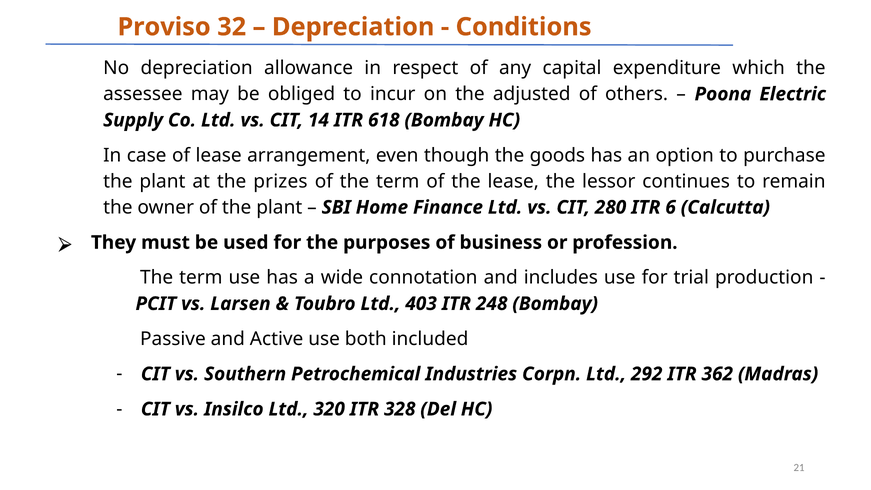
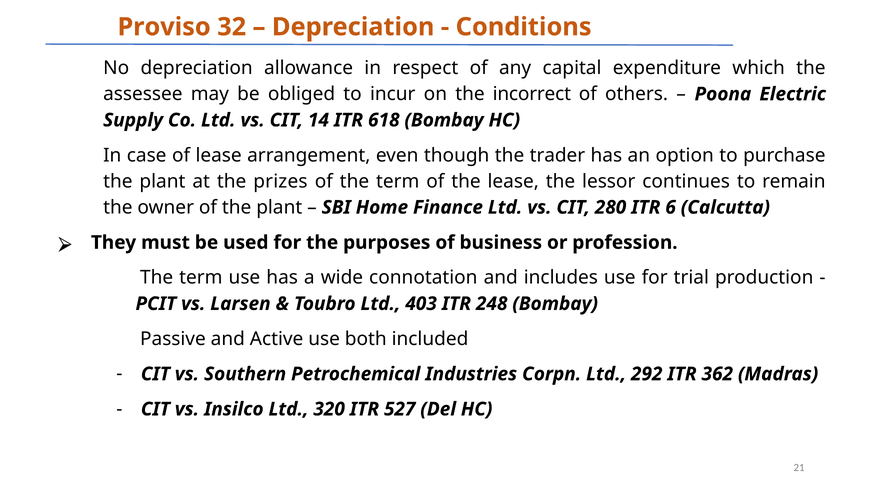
adjusted: adjusted -> incorrect
goods: goods -> trader
328: 328 -> 527
